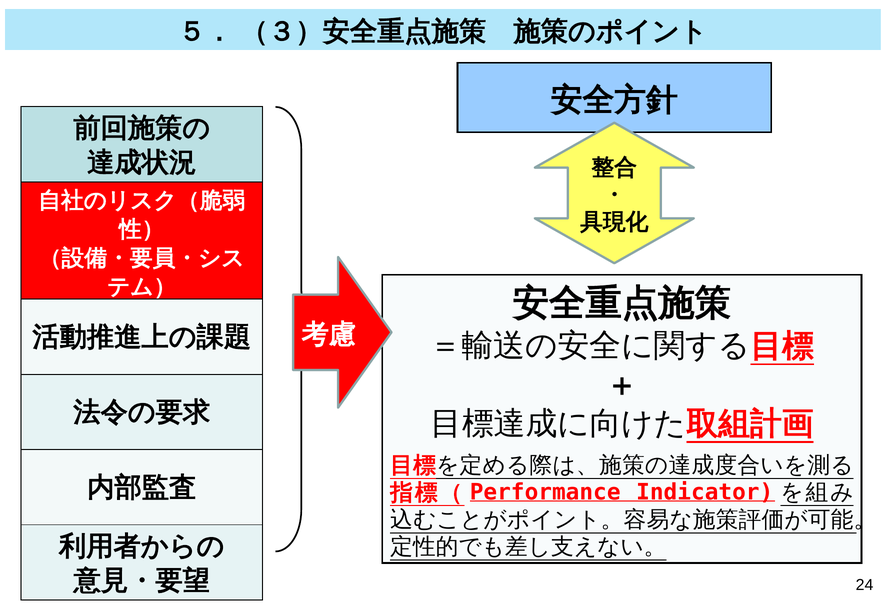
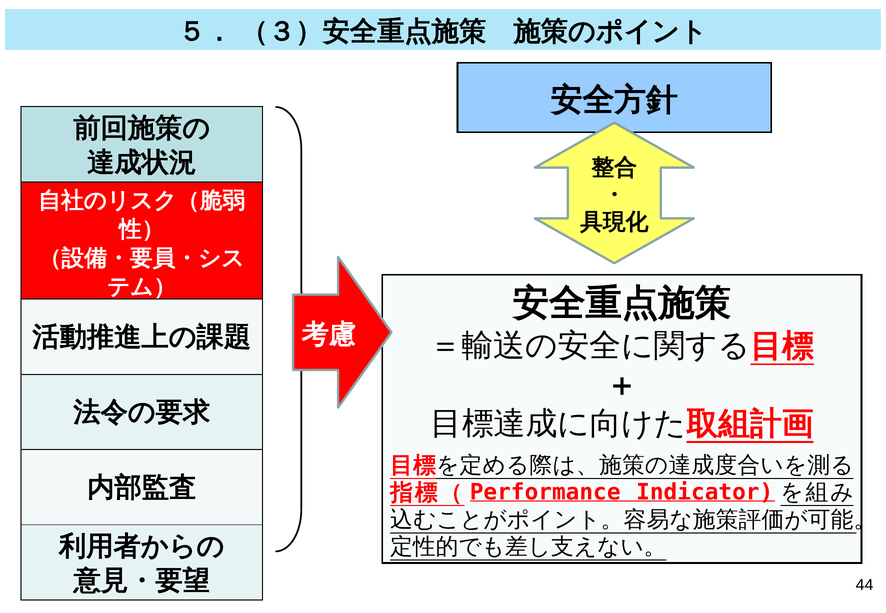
24: 24 -> 44
